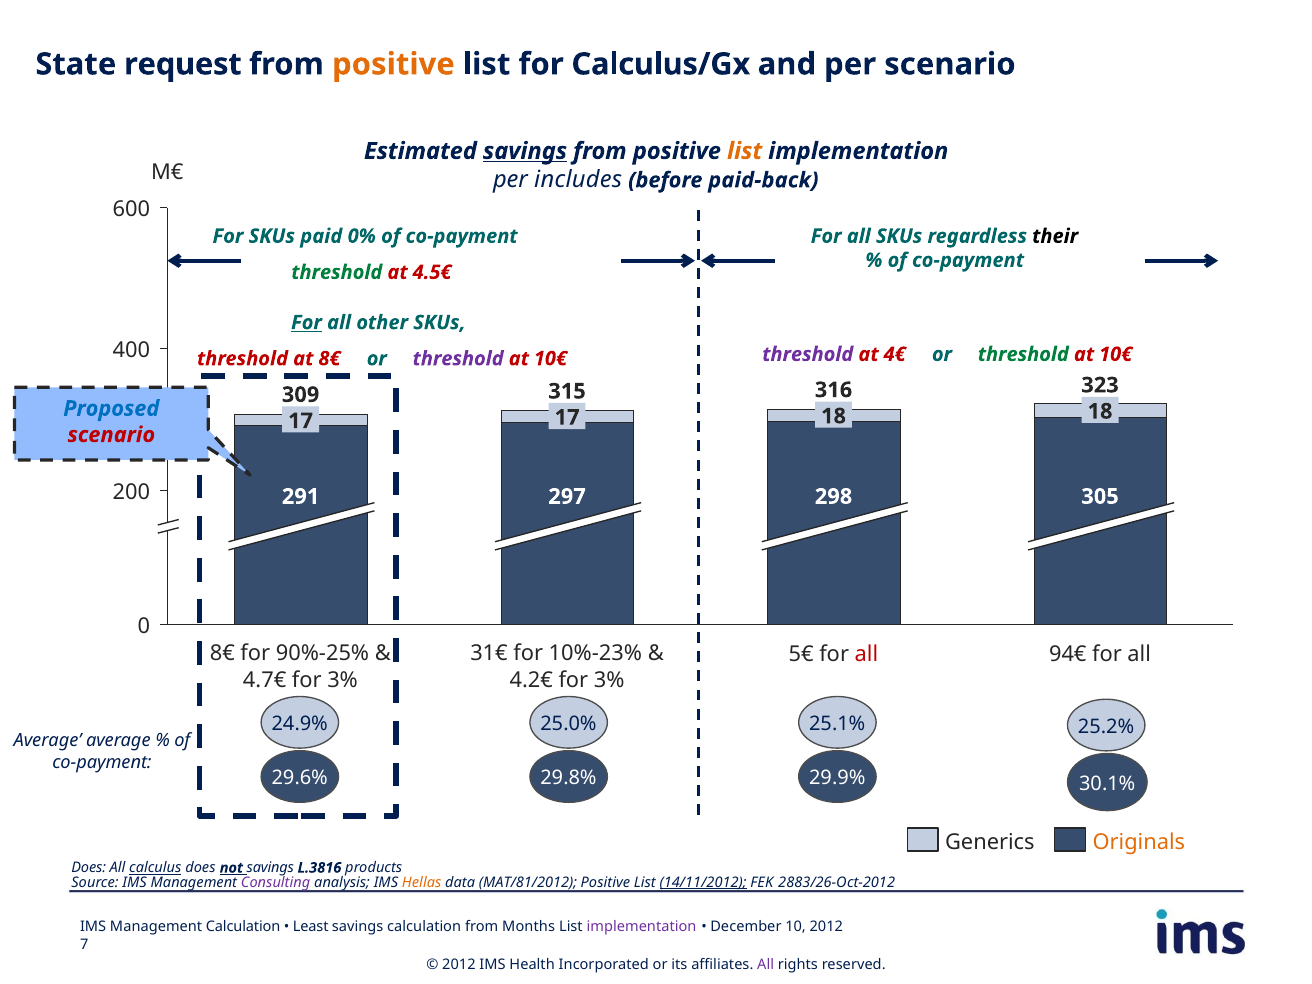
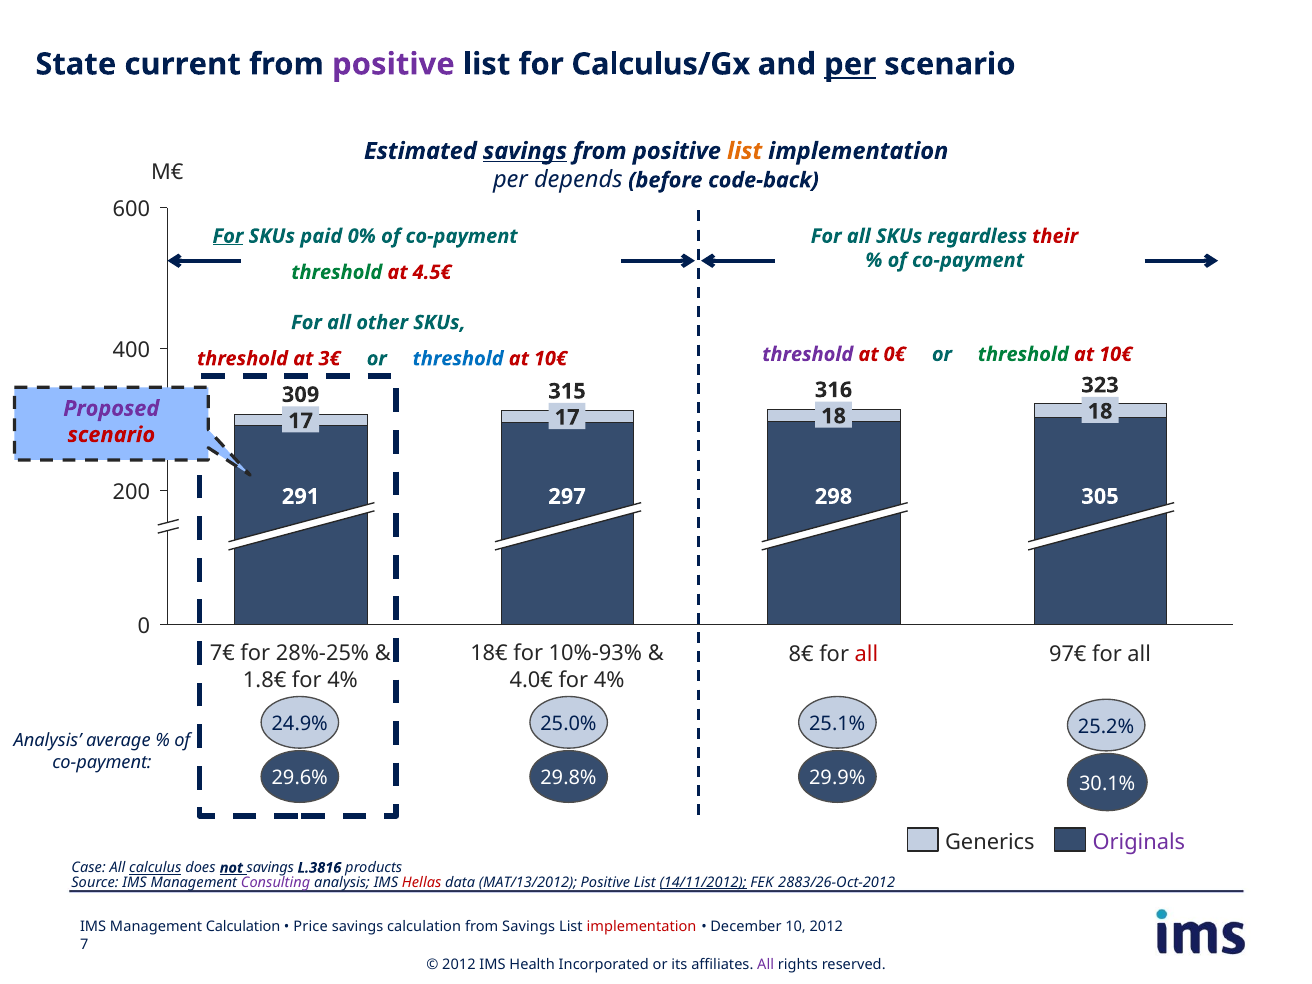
request: request -> current
positive at (393, 64) colour: orange -> purple
per at (850, 64) underline: none -> present
includes: includes -> depends
paid-back: paid-back -> code-back
For at (228, 236) underline: none -> present
their colour: black -> red
For at (306, 323) underline: present -> none
4€: 4€ -> 0€
at 8€: 8€ -> 3€
threshold at (458, 359) colour: purple -> blue
Proposed colour: blue -> purple
8€ at (222, 654): 8€ -> 7€
90%-25%: 90%-25% -> 28%-25%
31€: 31€ -> 18€
10%-23%: 10%-23% -> 10%-93%
5€: 5€ -> 8€
94€: 94€ -> 97€
4.7€: 4.7€ -> 1.8€
3% at (343, 680): 3% -> 4%
4.2€: 4.2€ -> 4.0€
3% at (609, 680): 3% -> 4%
Average at (48, 741): Average -> Analysis
Originals colour: orange -> purple
Does at (89, 868): Does -> Case
Hellas colour: orange -> red
MAT/81/2012: MAT/81/2012 -> MAT/13/2012
Least: Least -> Price
from Months: Months -> Savings
implementation at (642, 927) colour: purple -> red
